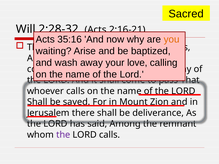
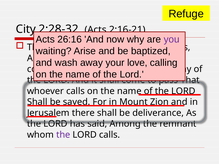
Sacred: Sacred -> Refuge
Will: Will -> City
35:16: 35:16 -> 26:16
you colour: orange -> purple
